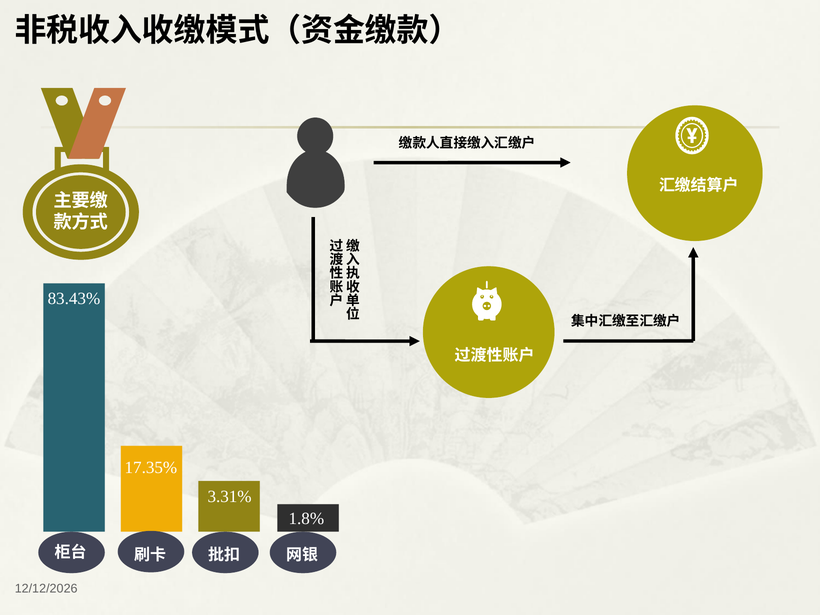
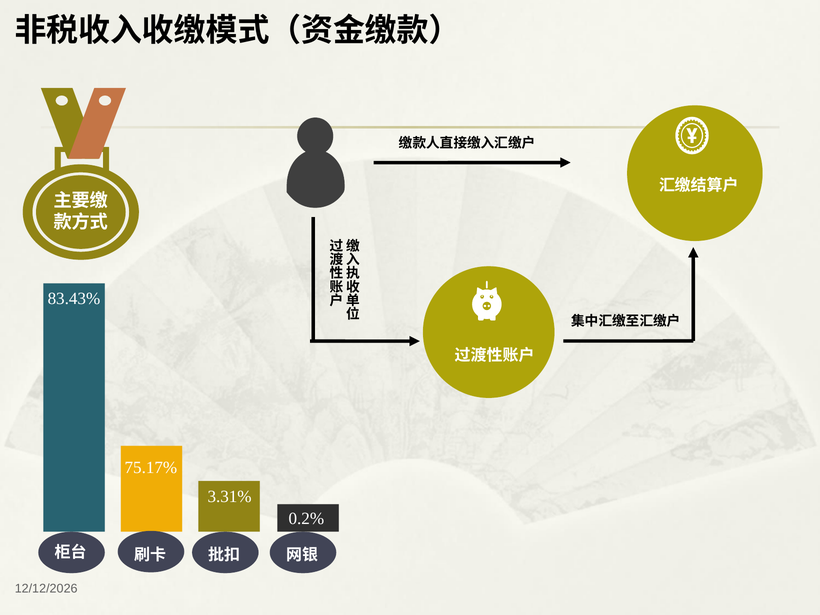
17.35%: 17.35% -> 75.17%
1.8%: 1.8% -> 0.2%
